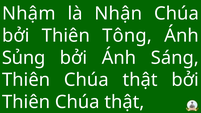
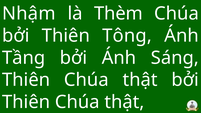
Nhận: Nhận -> Thèm
Sủng: Sủng -> Tầng
